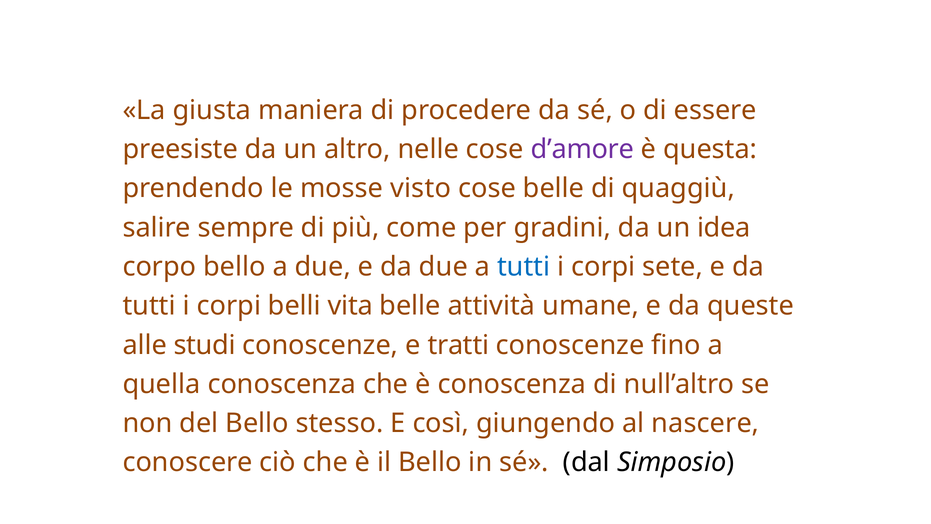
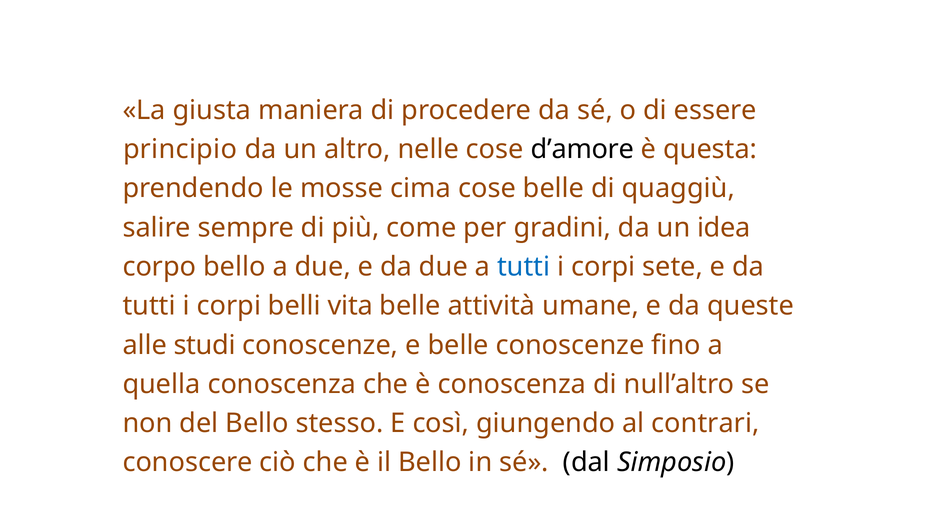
preesiste: preesiste -> principio
d’amore colour: purple -> black
visto: visto -> cima
e tratti: tratti -> belle
nascere: nascere -> contrari
